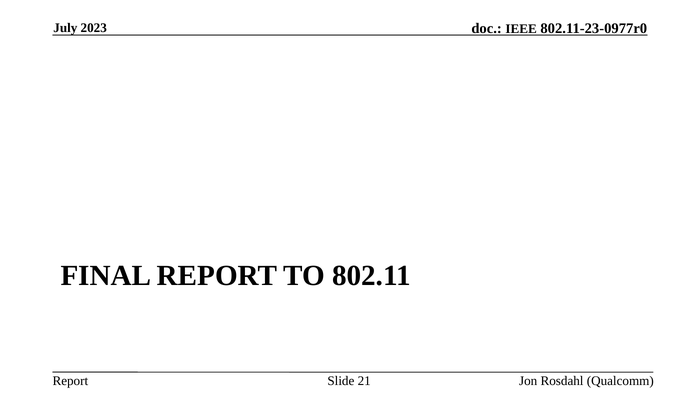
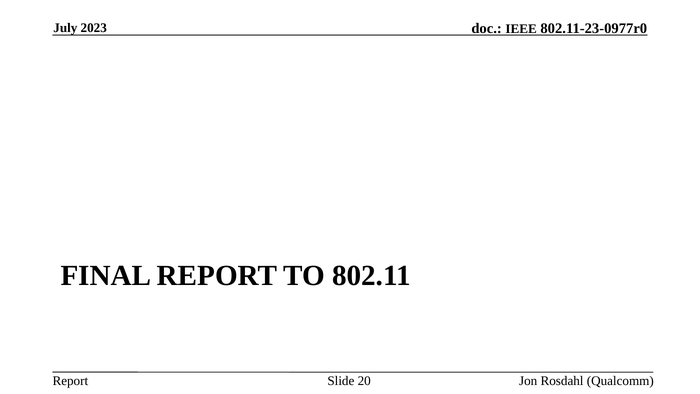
21: 21 -> 20
